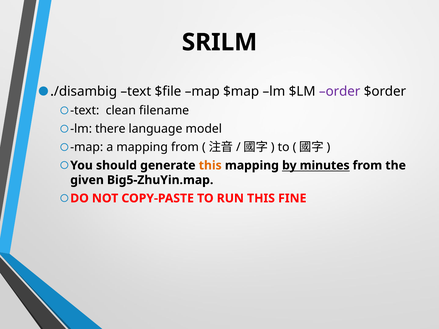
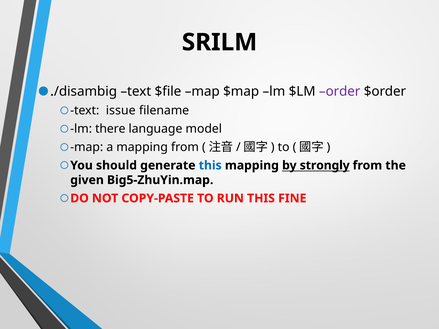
clean: clean -> issue
this at (210, 166) colour: orange -> blue
minutes: minutes -> strongly
